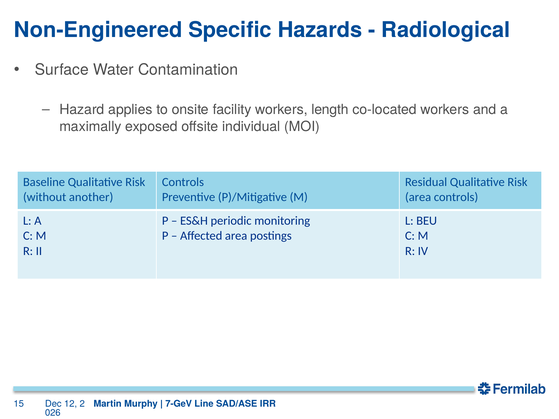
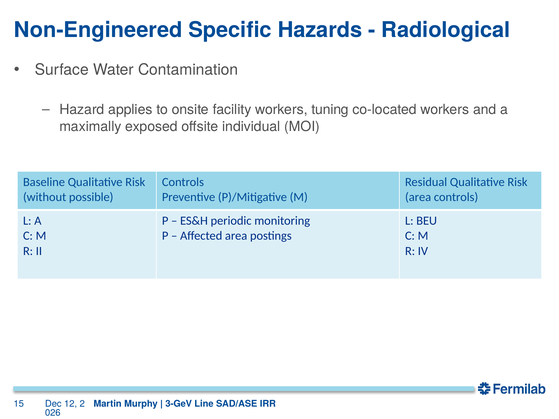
length: length -> tuning
another: another -> possible
7-GeV: 7-GeV -> 3-GeV
